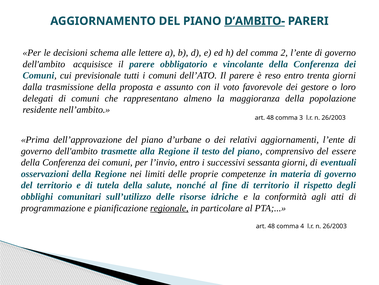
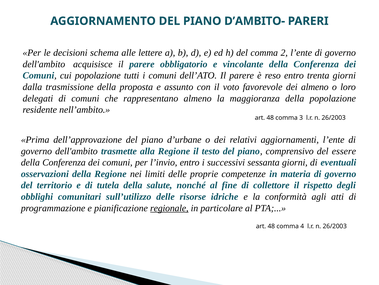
D’AMBITO- underline: present -> none
cui previsionale: previsionale -> popolazione
dei gestore: gestore -> almeno
di territorio: territorio -> collettore
